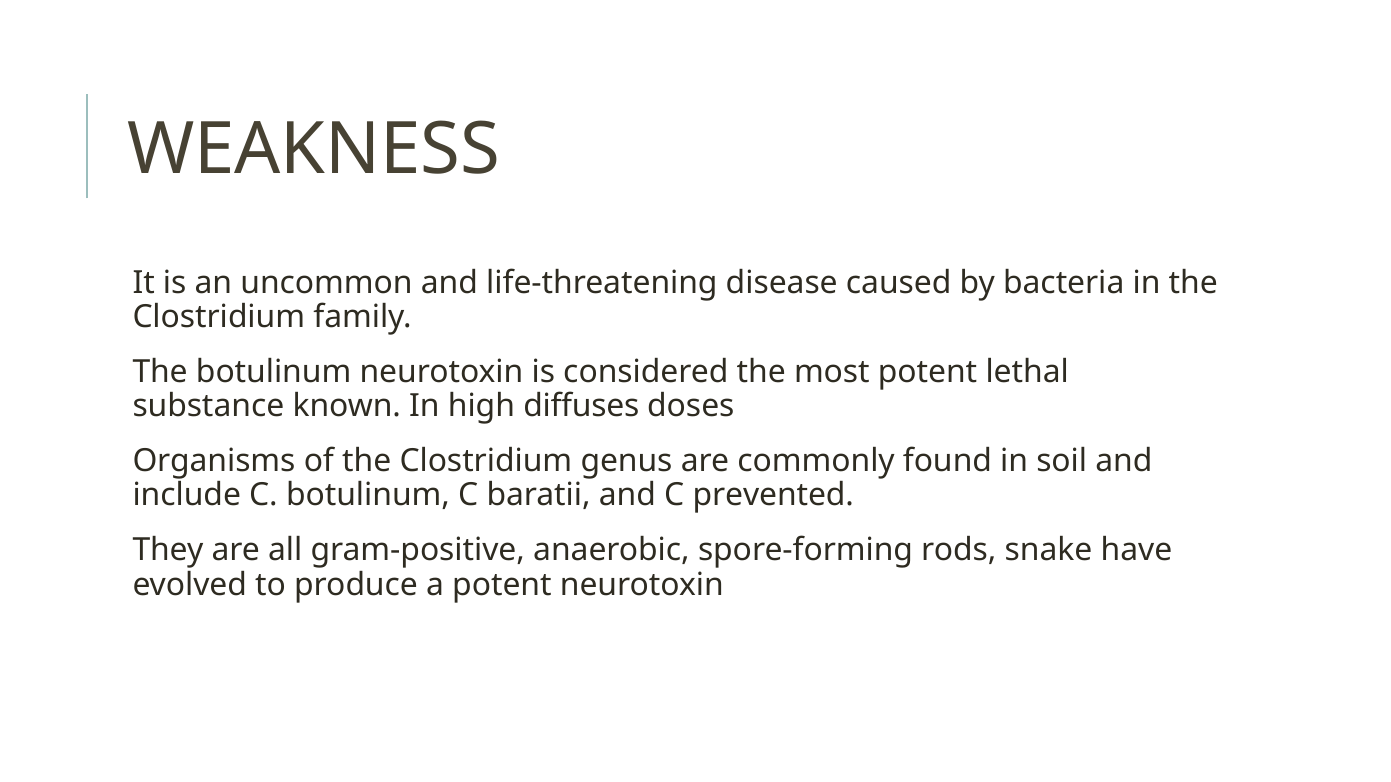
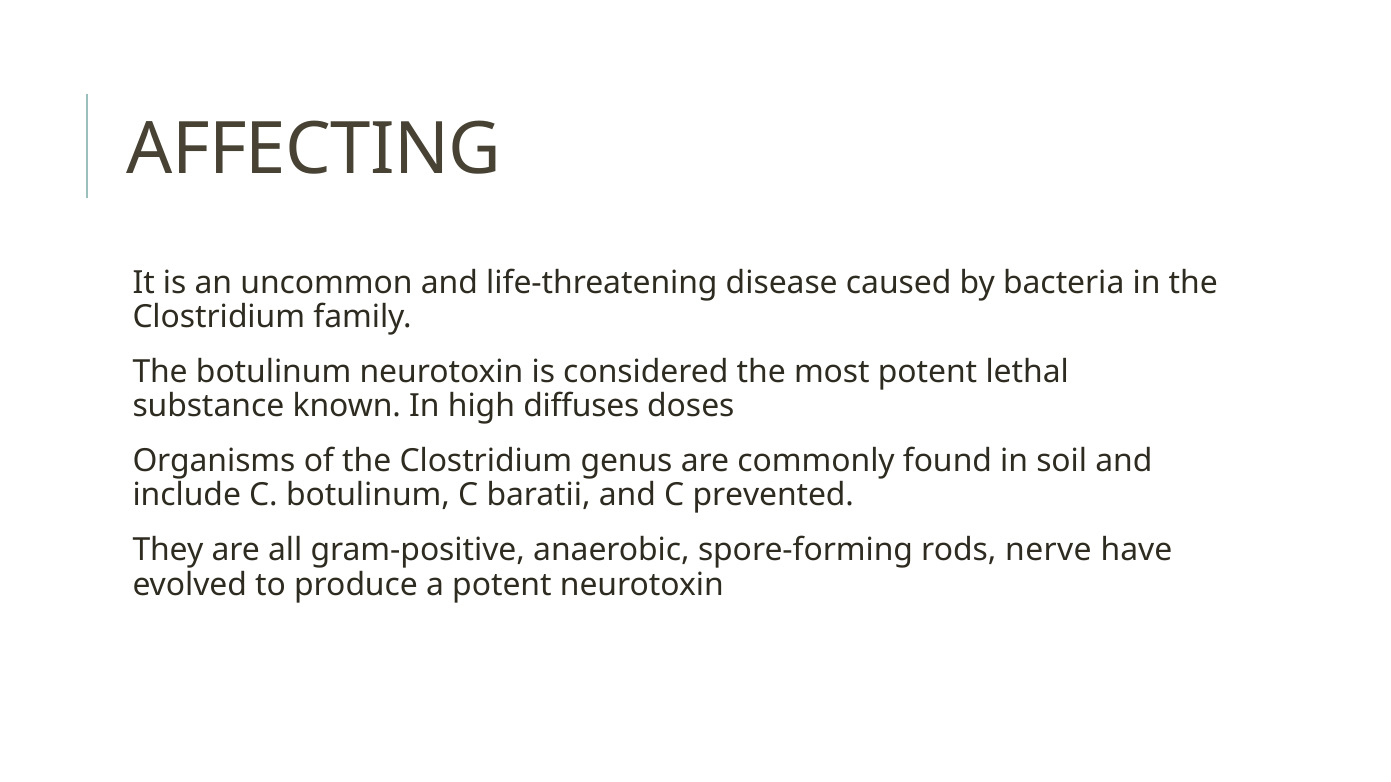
WEAKNESS: WEAKNESS -> AFFECTING
snake: snake -> nerve
